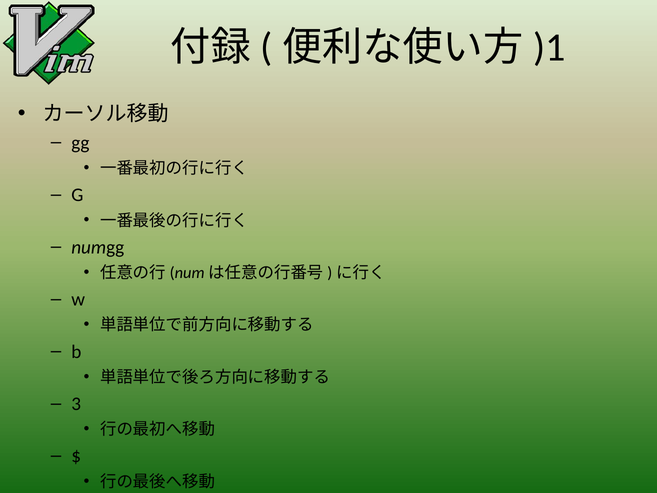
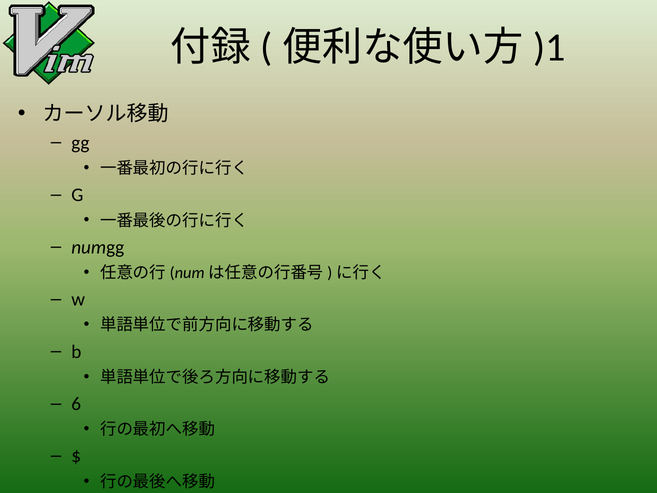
3: 3 -> 6
